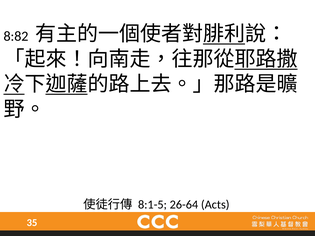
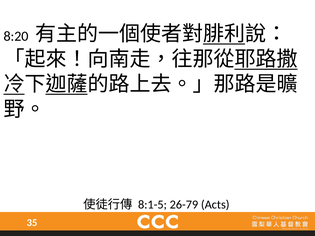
8:82: 8:82 -> 8:20
26-64: 26-64 -> 26-79
